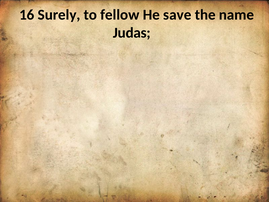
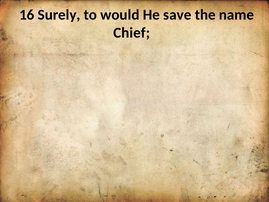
fellow: fellow -> would
Judas: Judas -> Chief
